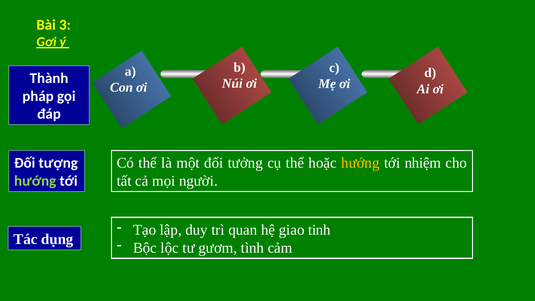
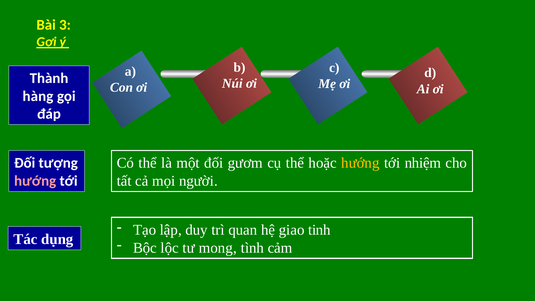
pháp: pháp -> hàng
tưởng: tưởng -> gươm
hướng at (35, 181) colour: light green -> pink
gươm: gươm -> mong
